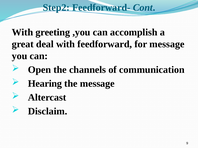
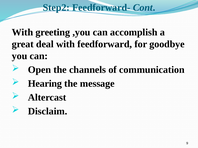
for message: message -> goodbye
